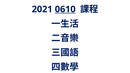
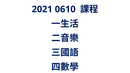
0610 underline: present -> none
